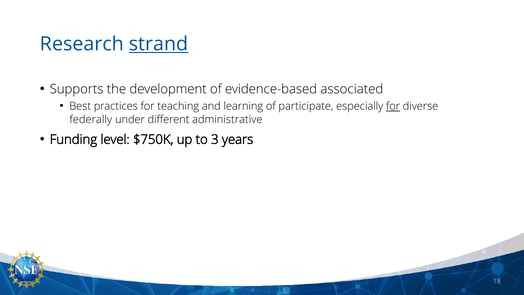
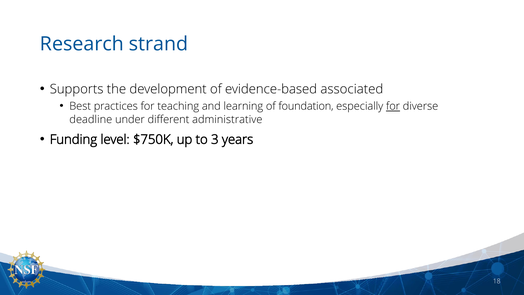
strand underline: present -> none
participate: participate -> foundation
federally: federally -> deadline
